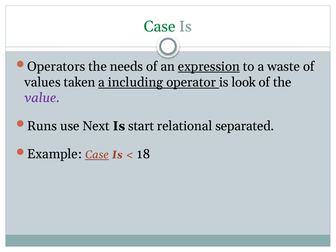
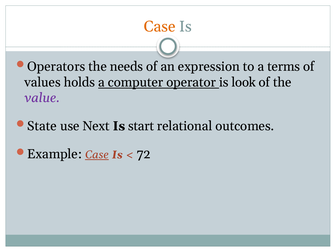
Case at (160, 26) colour: green -> orange
expression underline: present -> none
waste: waste -> terms
taken: taken -> holds
including: including -> computer
Runs: Runs -> State
separated: separated -> outcomes
18: 18 -> 72
